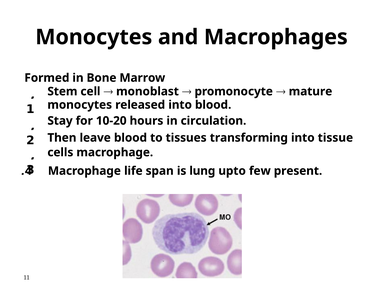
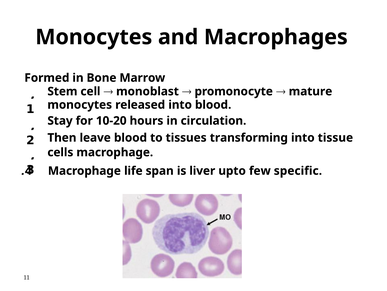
lung: lung -> liver
present: present -> specific
